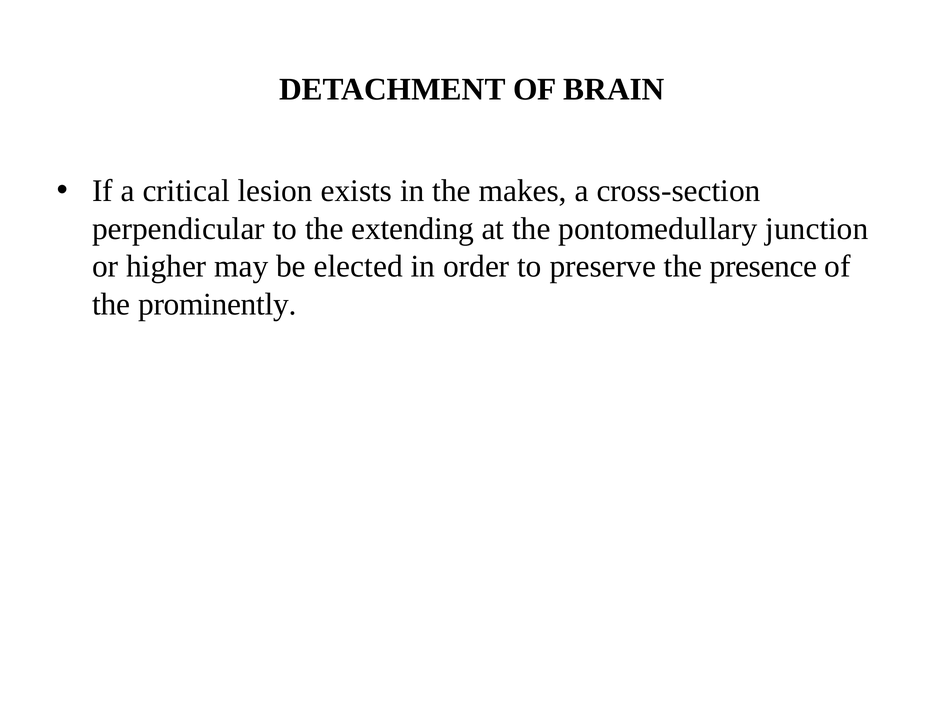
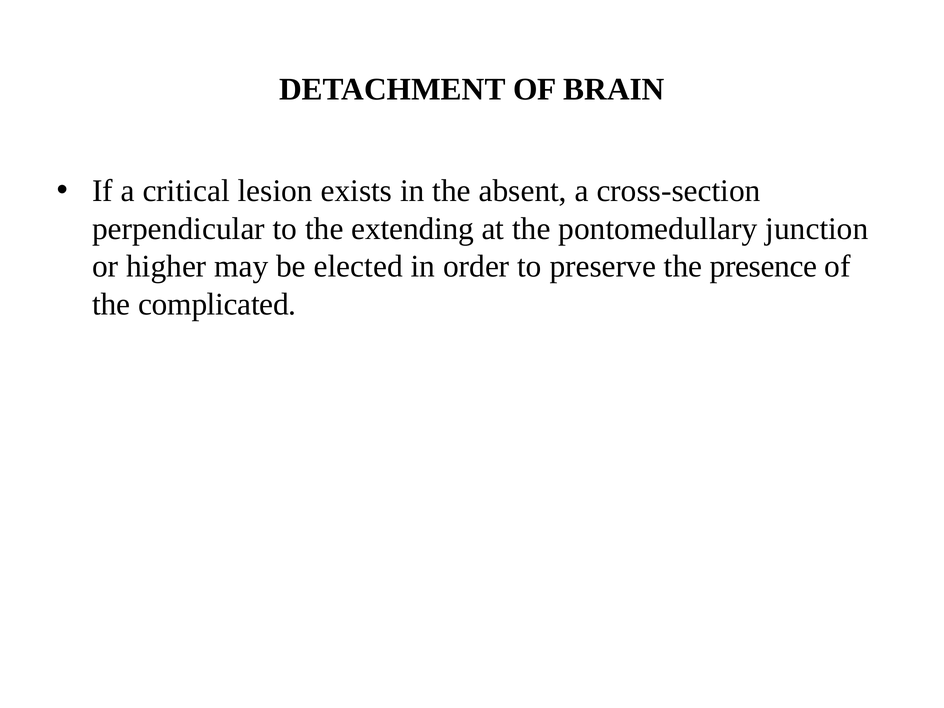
makes: makes -> absent
prominently: prominently -> complicated
